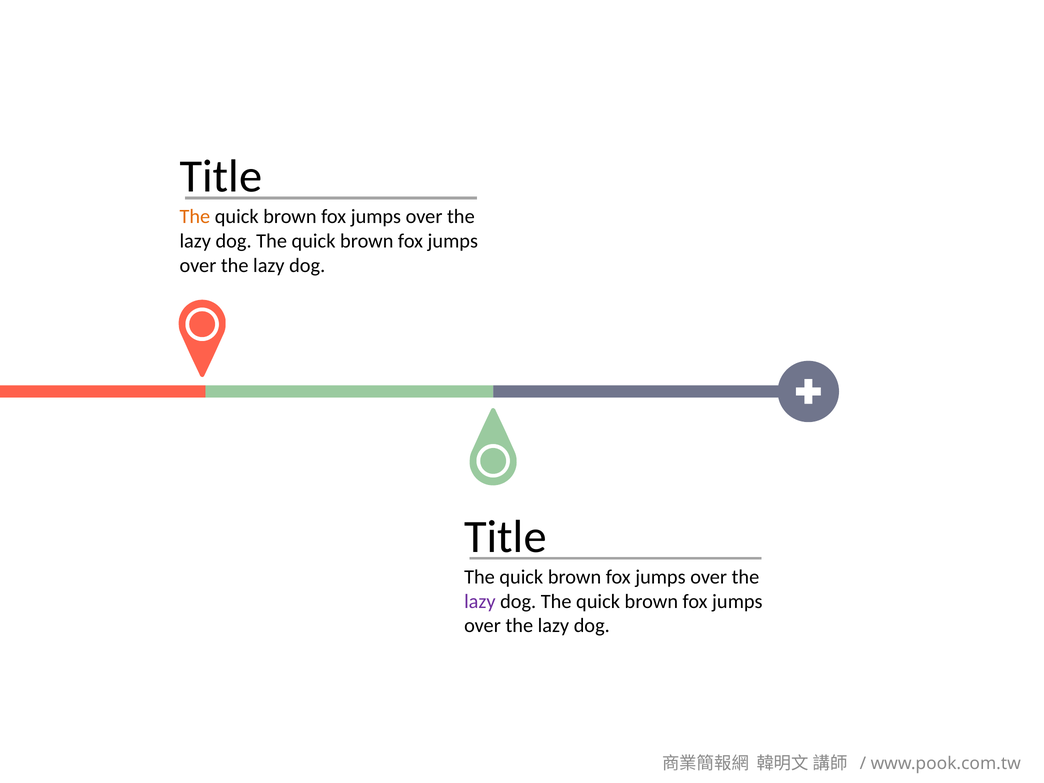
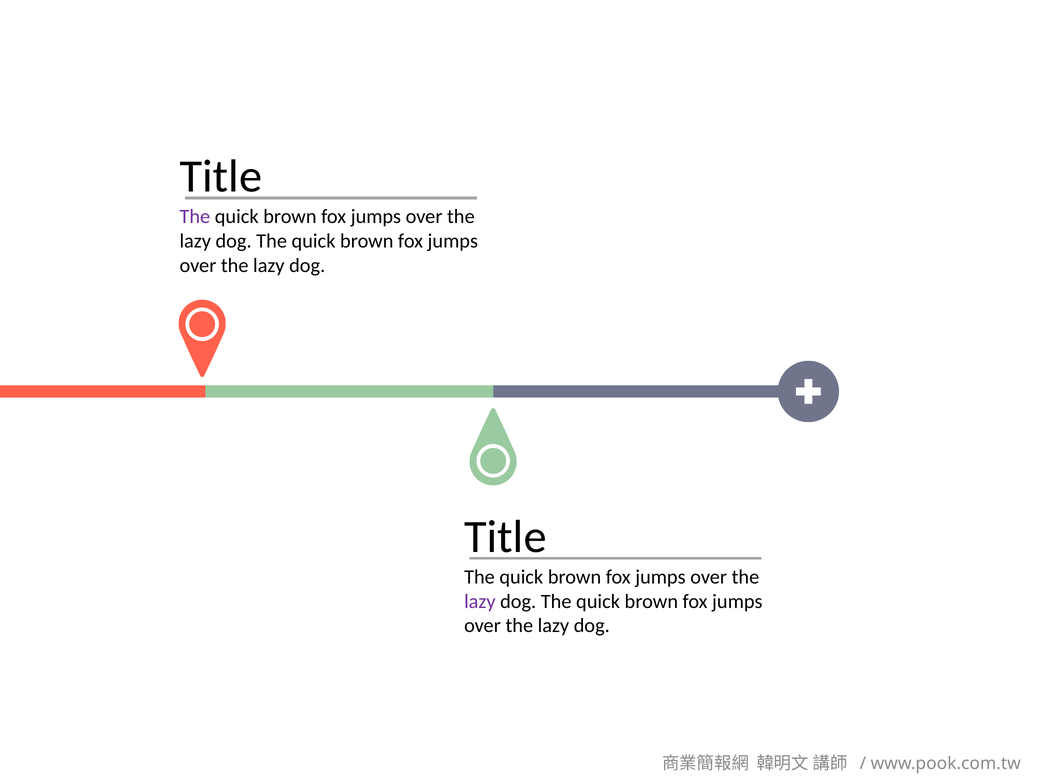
The at (195, 217) colour: orange -> purple
